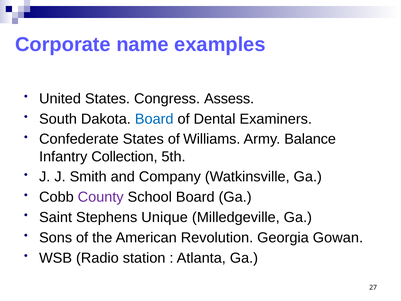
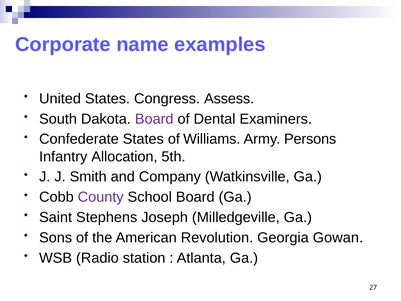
Board at (154, 119) colour: blue -> purple
Balance: Balance -> Persons
Collection: Collection -> Allocation
Unique: Unique -> Joseph
